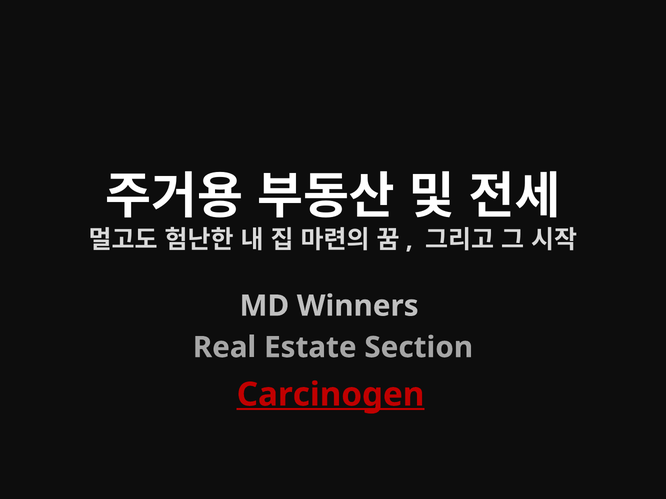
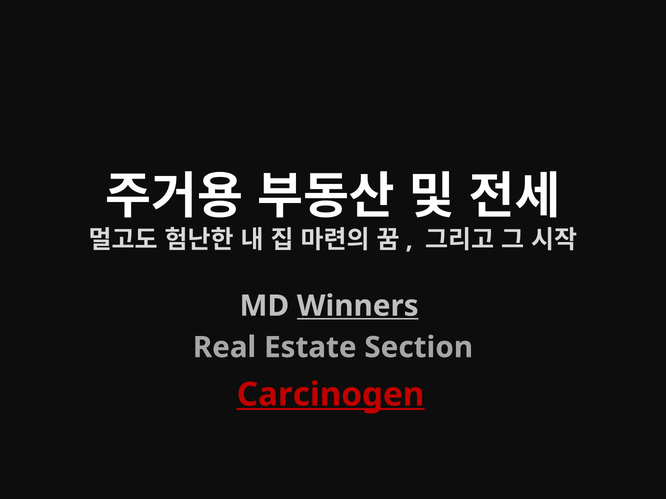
Winners underline: none -> present
